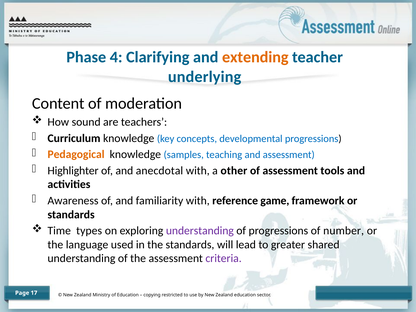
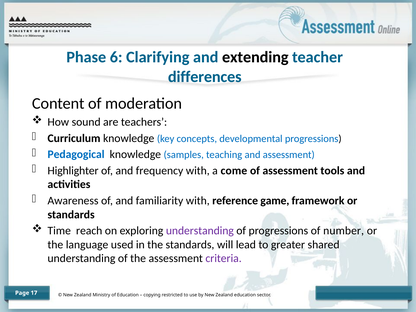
4: 4 -> 6
extending colour: orange -> black
underlying: underlying -> differences
Pedagogical colour: orange -> blue
anecdotal: anecdotal -> frequency
other: other -> come
types: types -> reach
